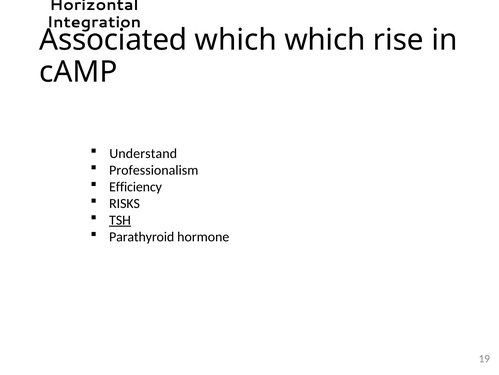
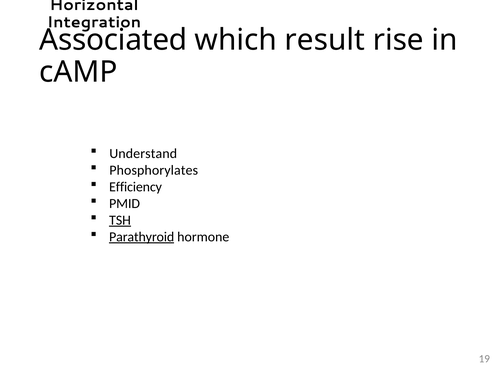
which which: which -> result
Professionalism: Professionalism -> Phosphorylates
RISKS: RISKS -> PMID
Parathyroid underline: none -> present
